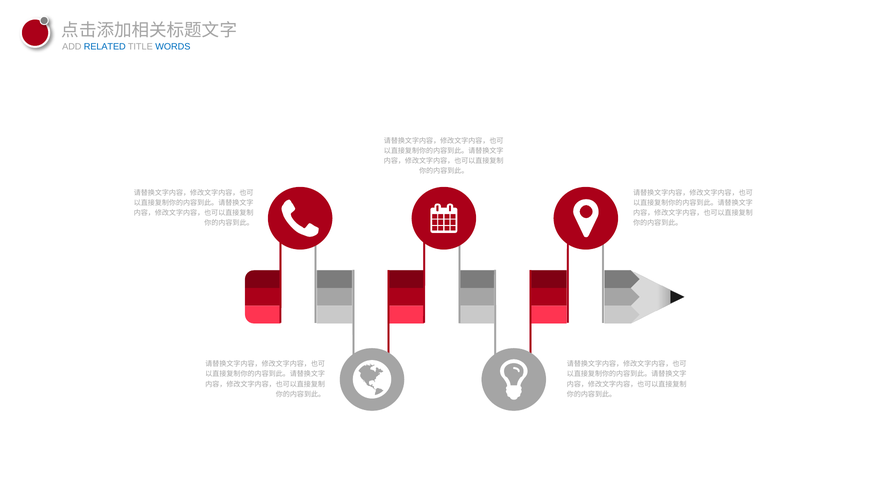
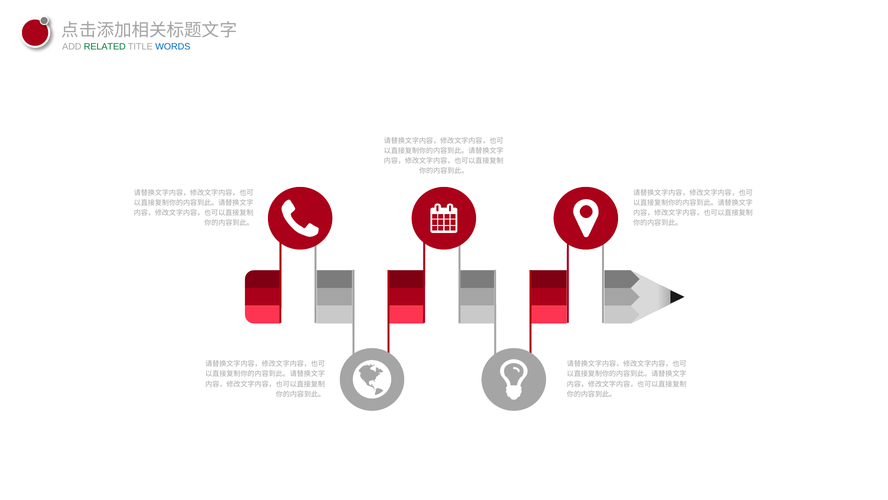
RELATED colour: blue -> green
